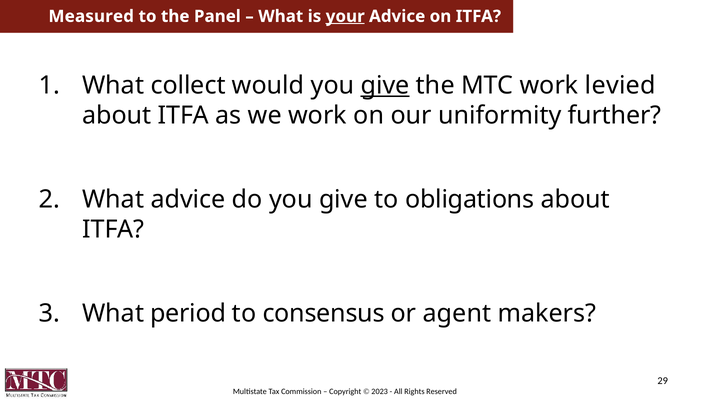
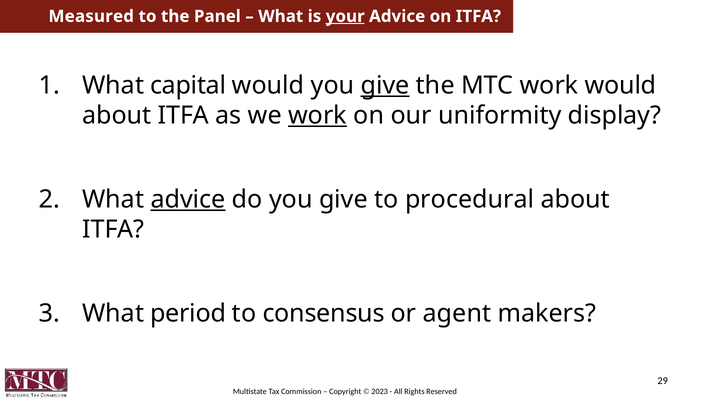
collect: collect -> capital
work levied: levied -> would
work at (318, 115) underline: none -> present
further: further -> display
advice at (188, 199) underline: none -> present
obligations: obligations -> procedural
